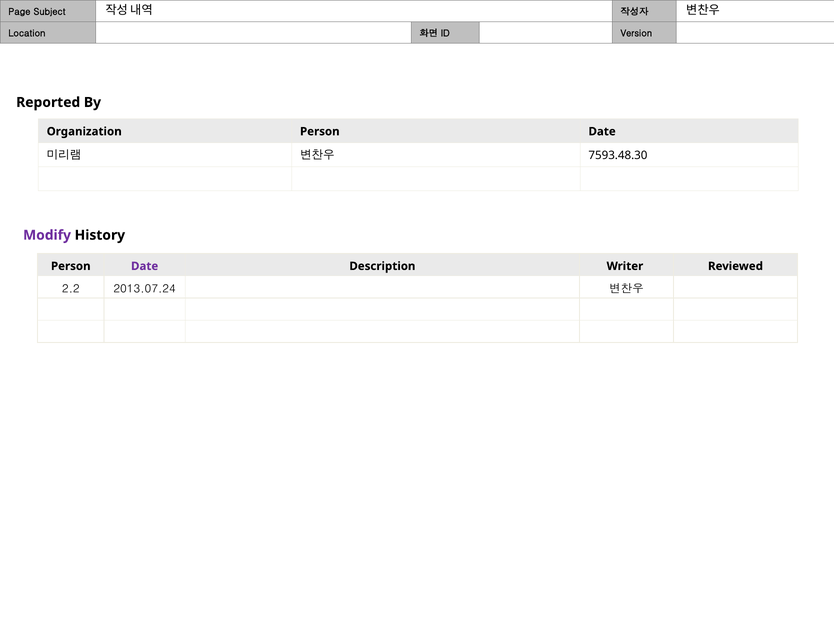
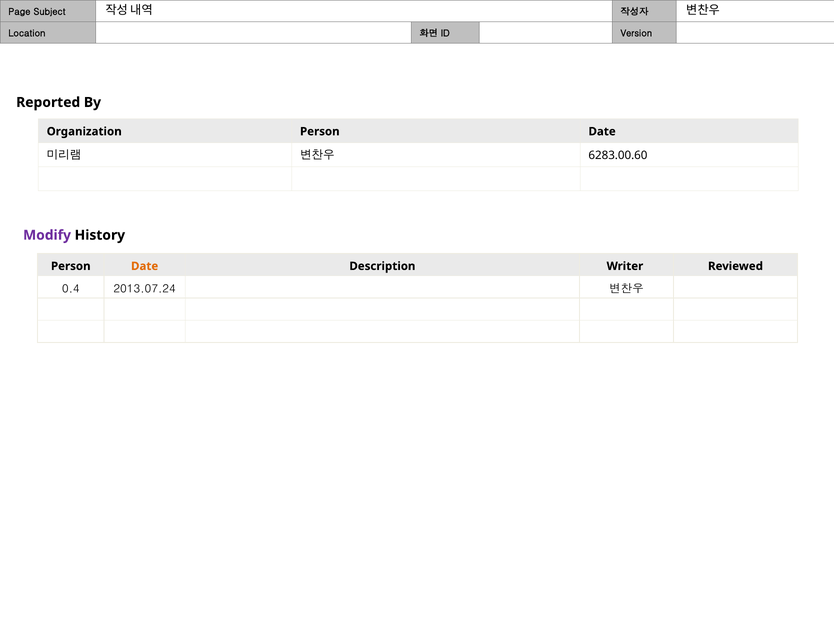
7593.48.30: 7593.48.30 -> 6283.00.60
Date at (145, 266) colour: purple -> orange
2.2: 2.2 -> 0.4
